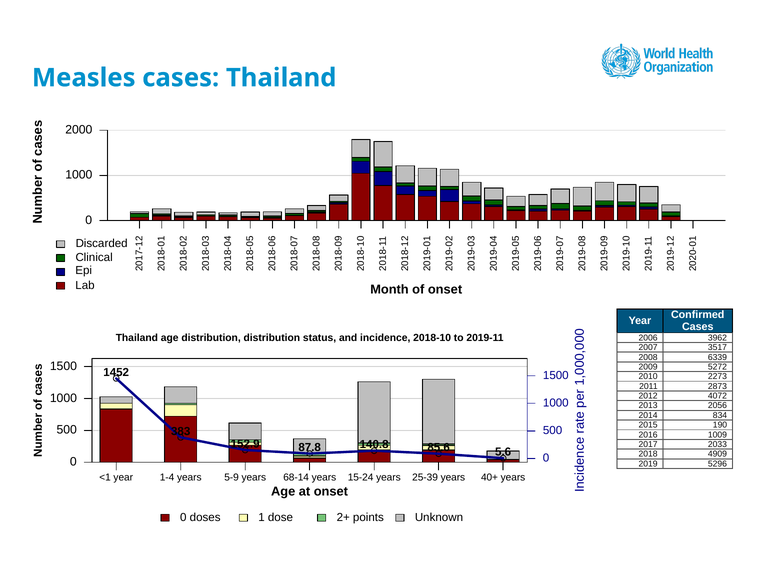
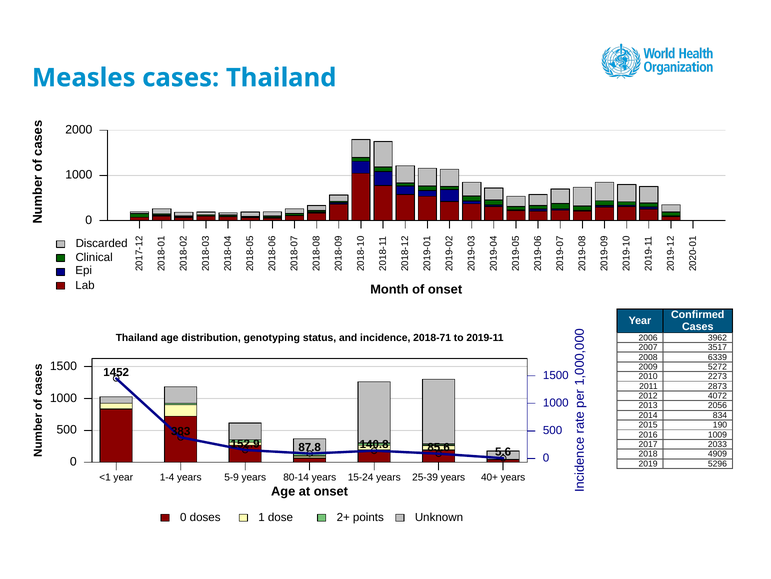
distribution distribution: distribution -> genotyping
2018-10: 2018-10 -> 2018-71
68-14: 68-14 -> 80-14
